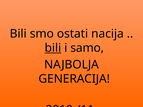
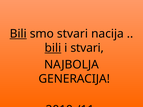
Bili at (18, 34) underline: none -> present
smo ostati: ostati -> stvari
i samo: samo -> stvari
